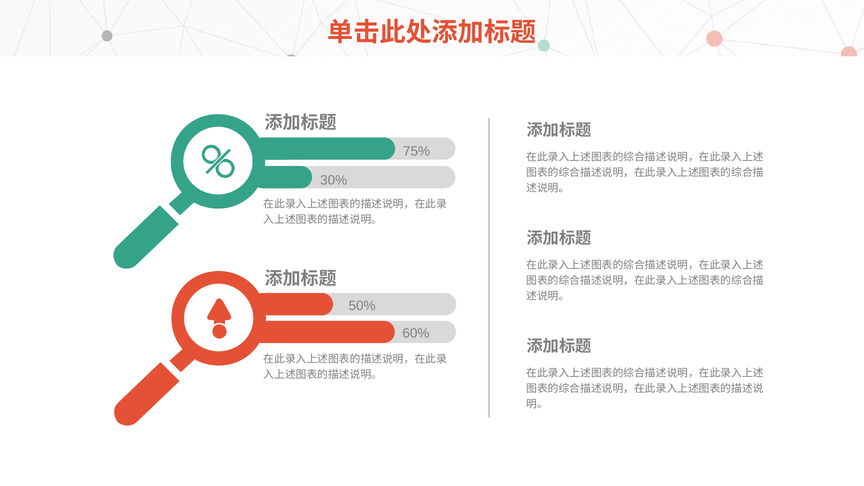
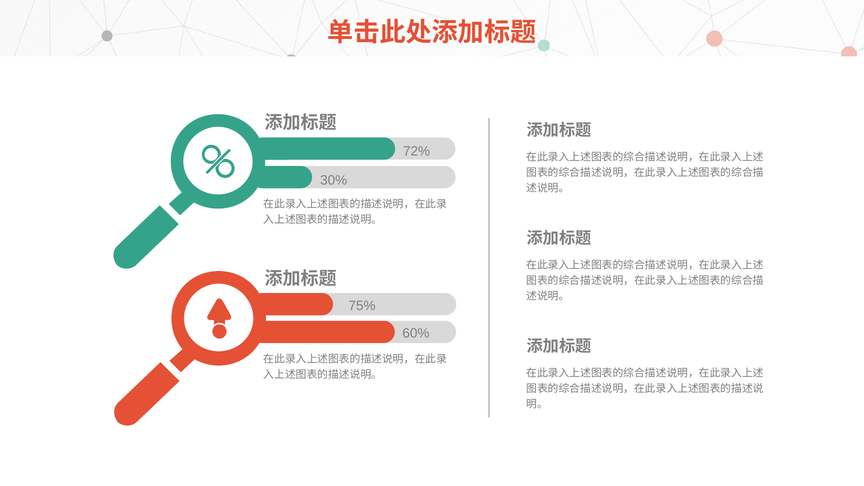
75%: 75% -> 72%
50%: 50% -> 75%
